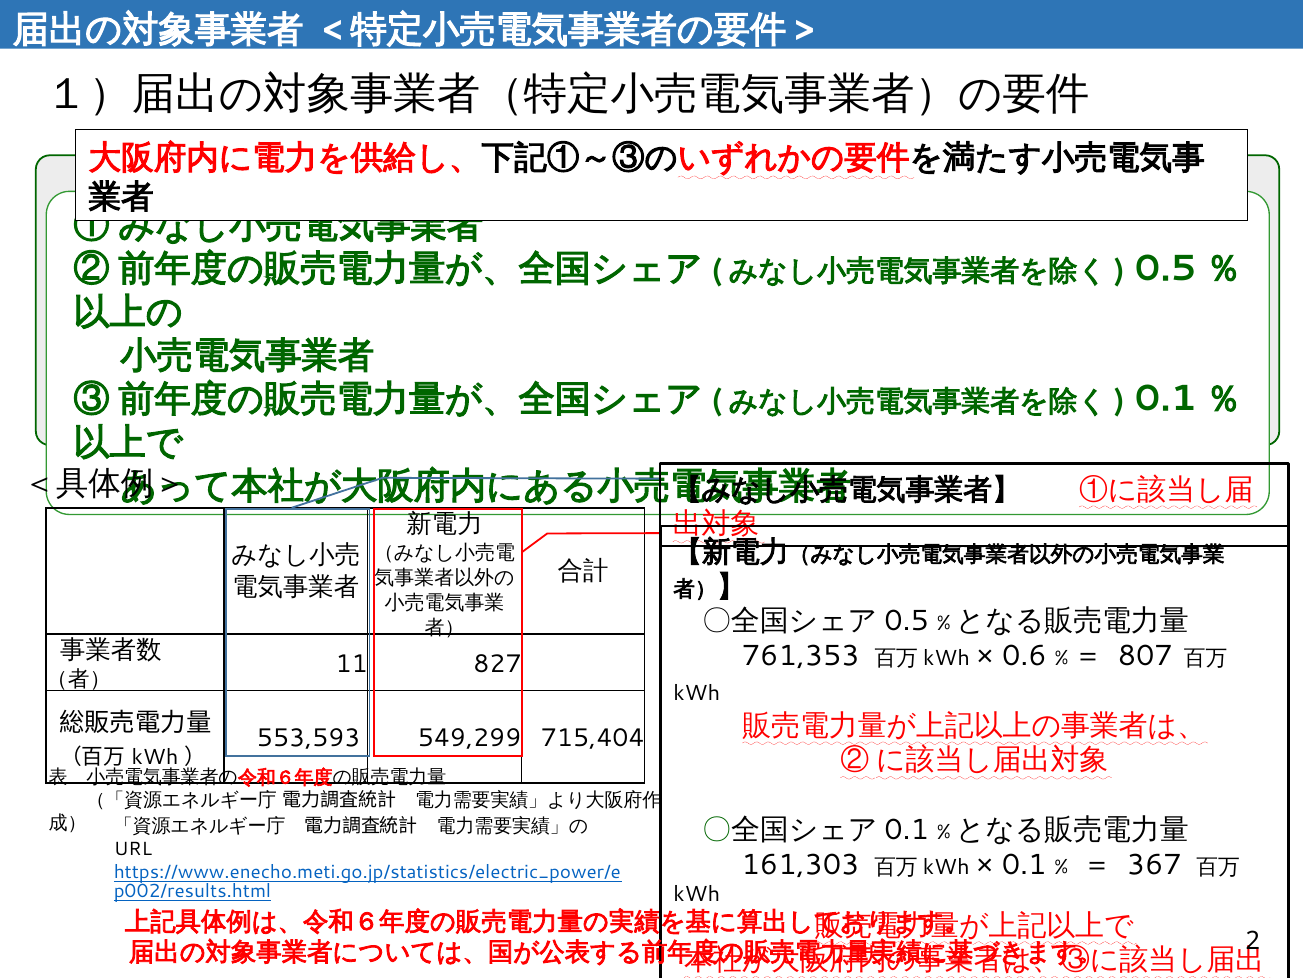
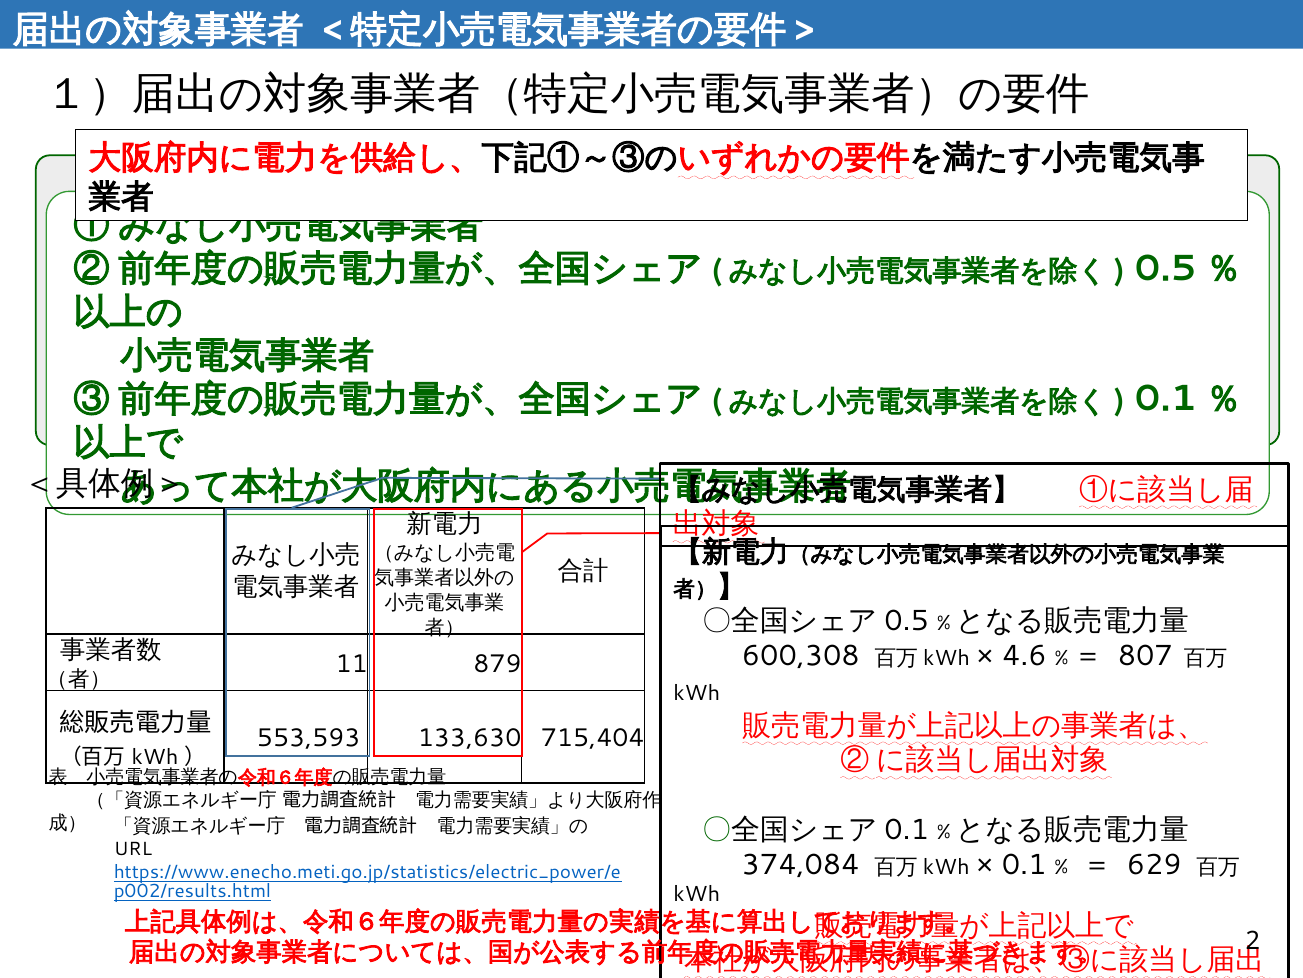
761,353: 761,353 -> 600,308
0.6: 0.6 -> 4.6
827: 827 -> 879
549,299: 549,299 -> 133,630
161,303: 161,303 -> 374,084
367: 367 -> 629
